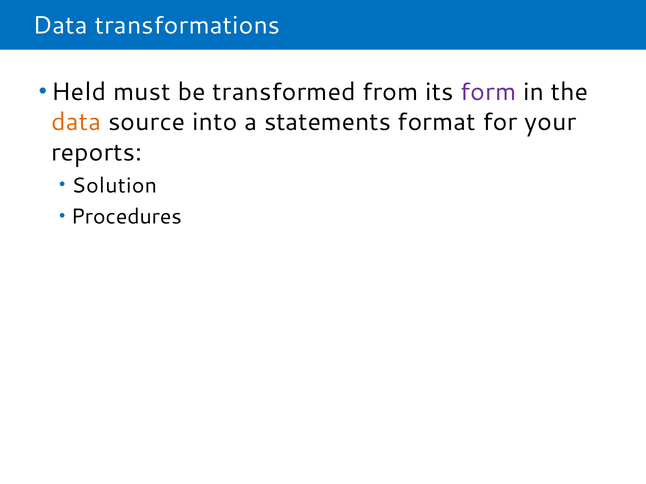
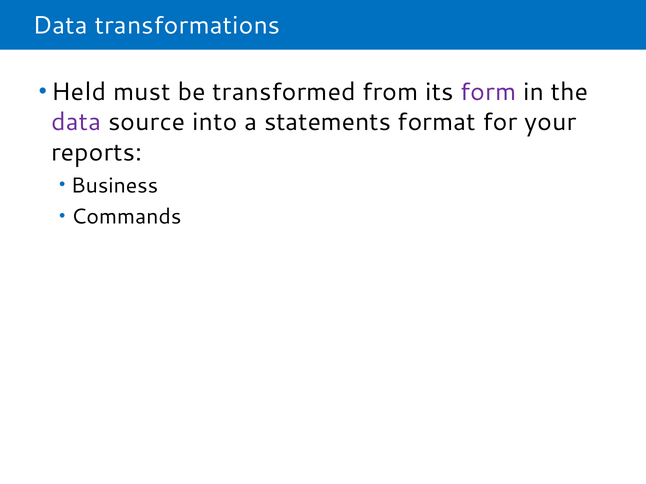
data at (76, 122) colour: orange -> purple
Solution: Solution -> Business
Procedures: Procedures -> Commands
